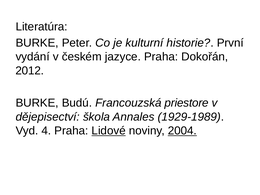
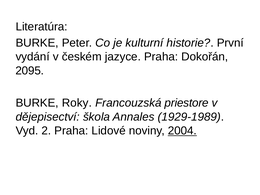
2012: 2012 -> 2095
Budú: Budú -> Roky
4: 4 -> 2
Lidové underline: present -> none
